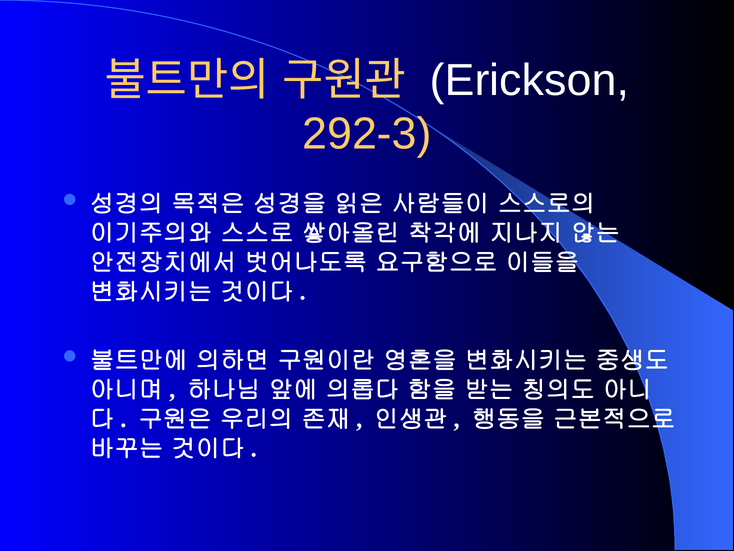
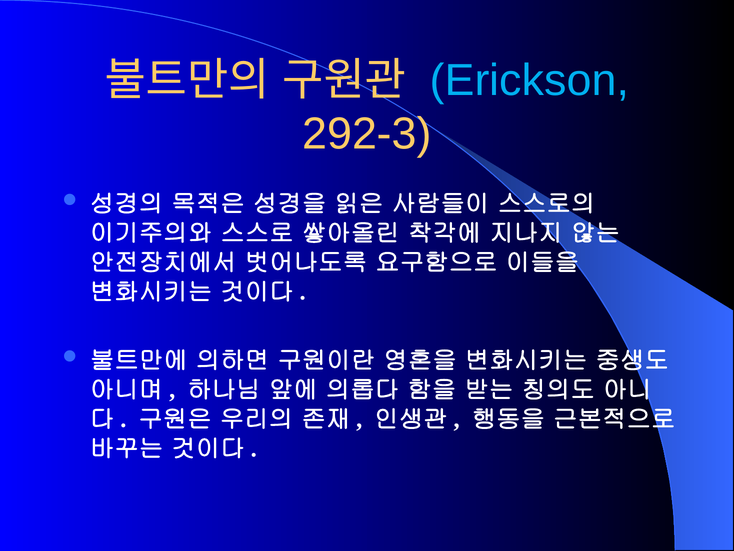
Erickson colour: white -> light blue
